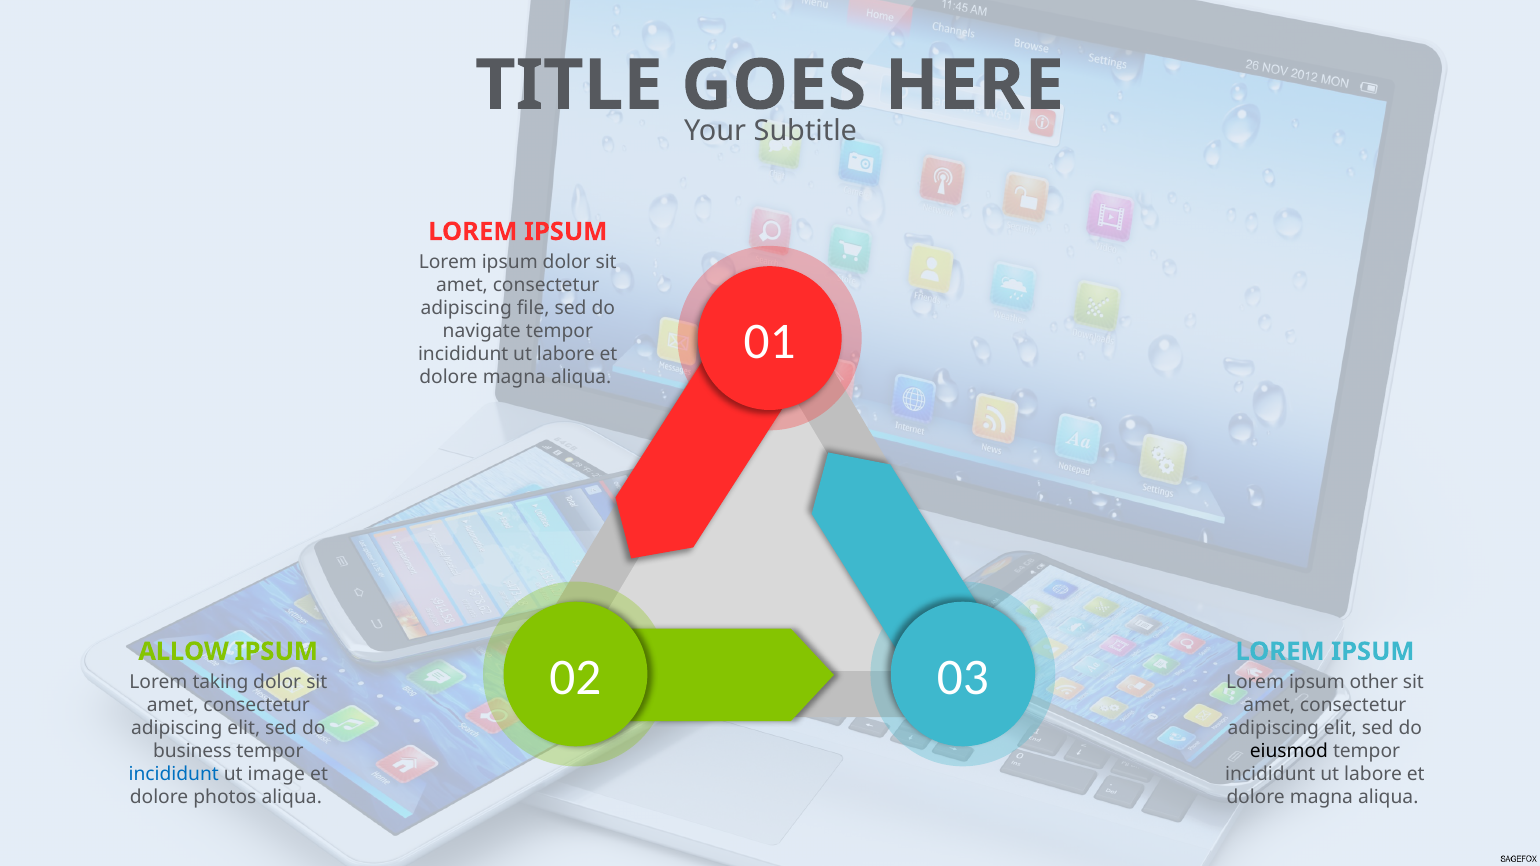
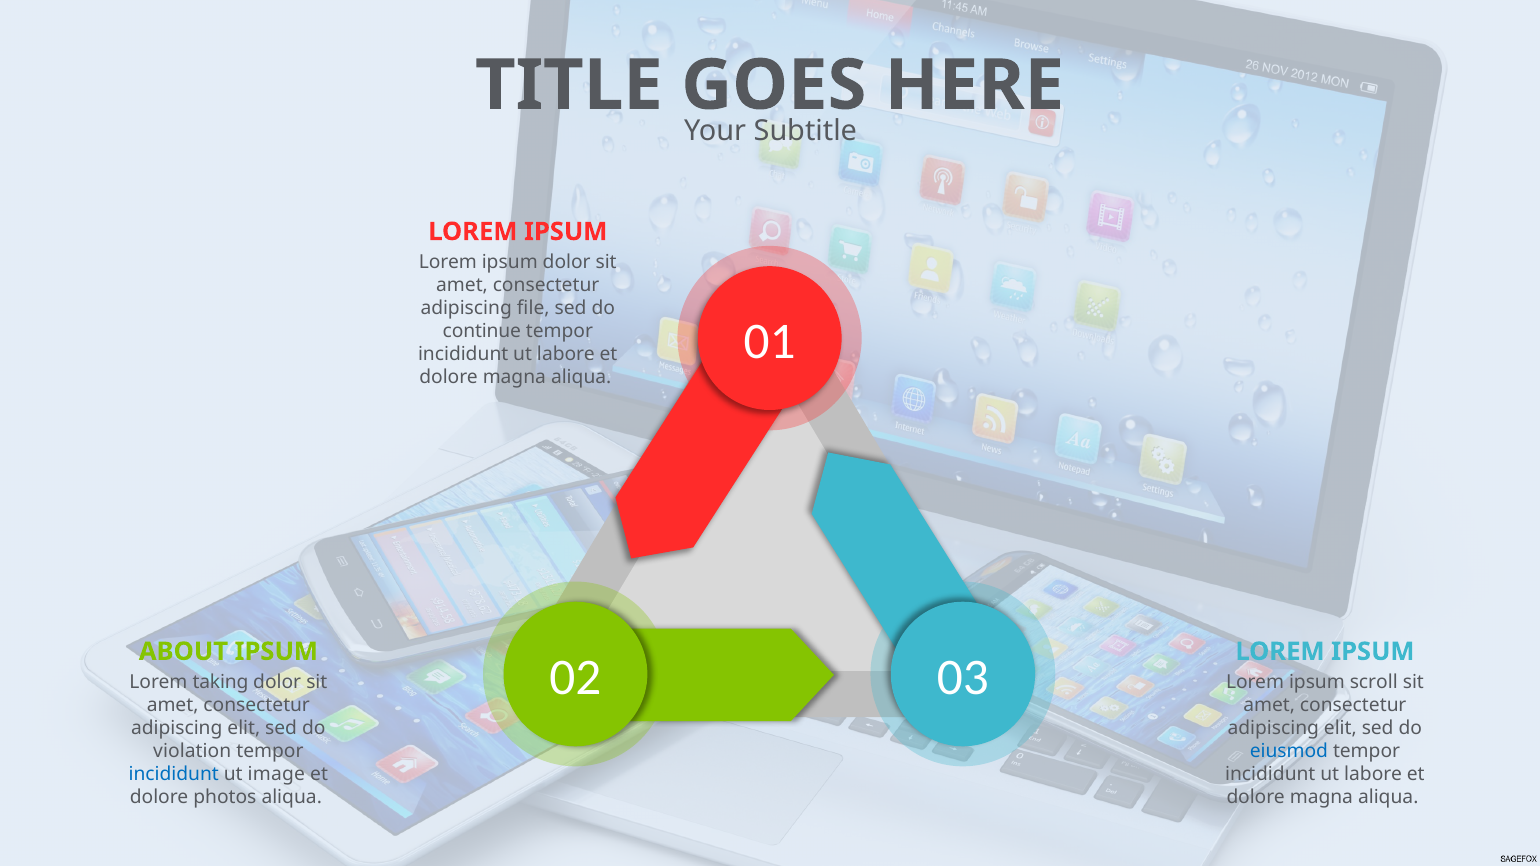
navigate: navigate -> continue
ALLOW: ALLOW -> ABOUT
other: other -> scroll
business: business -> violation
eiusmod colour: black -> blue
